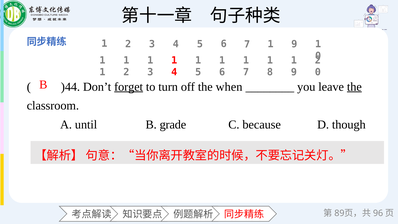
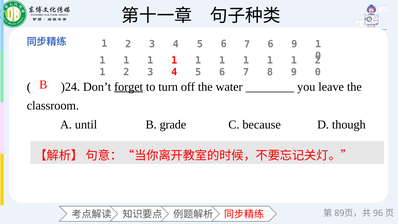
6 7 1: 1 -> 6
)44: )44 -> )24
when: when -> water
the at (354, 87) underline: present -> none
